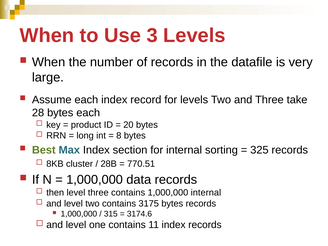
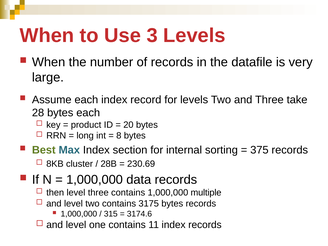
325: 325 -> 375
770.51: 770.51 -> 230.69
1,000,000 internal: internal -> multiple
